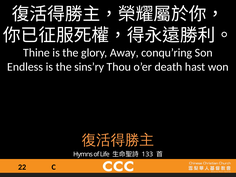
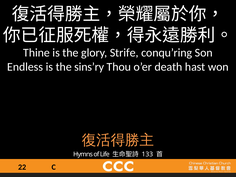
Away: Away -> Strife
